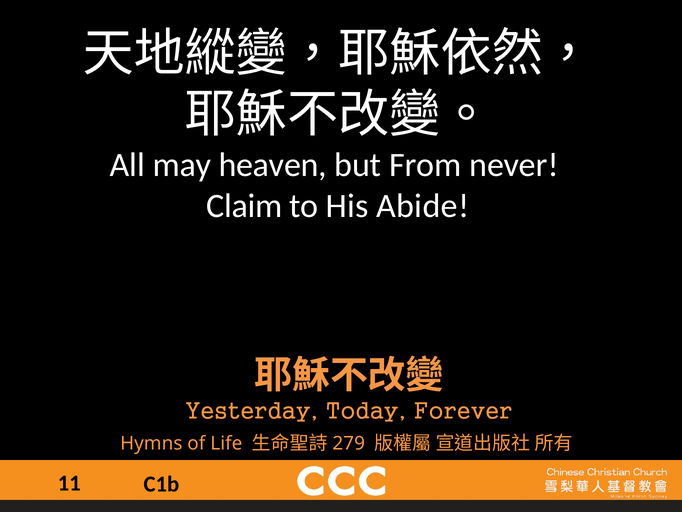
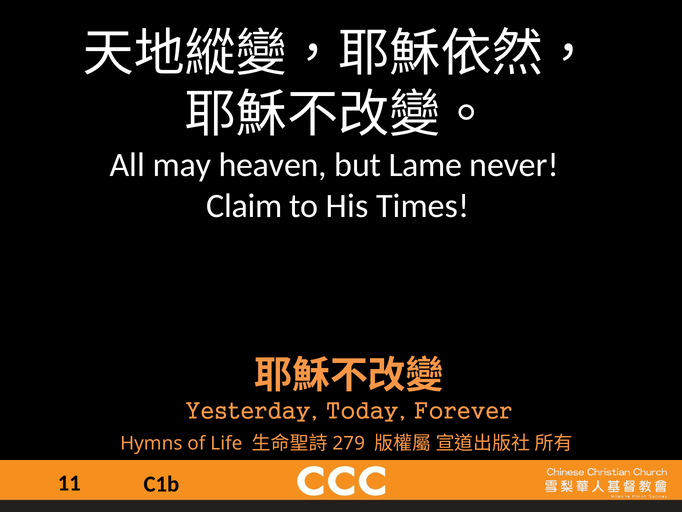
From: From -> Lame
Abide: Abide -> Times
